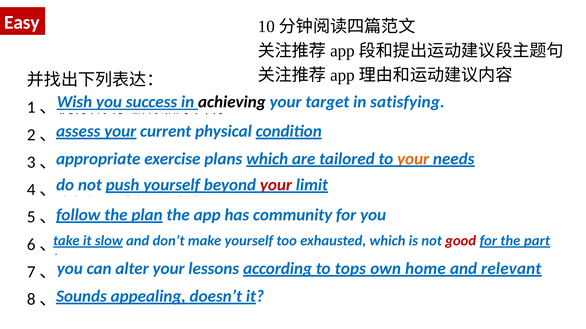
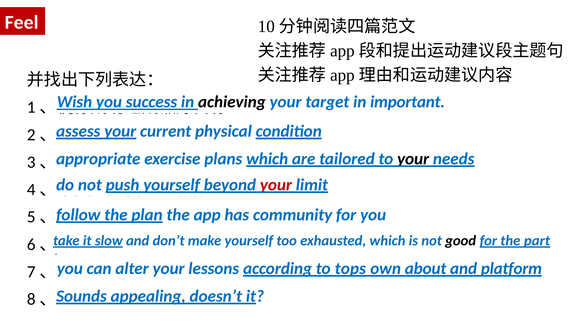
Easy: Easy -> Feel
satisfying: satisfying -> important
your at (413, 159) colour: orange -> black
good colour: red -> black
home: home -> about
relevant: relevant -> platform
